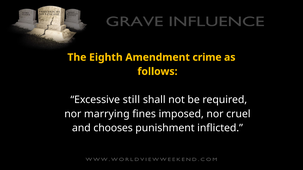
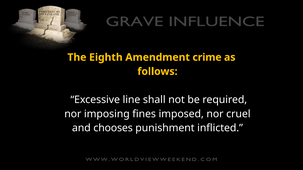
still: still -> line
marrying: marrying -> imposing
